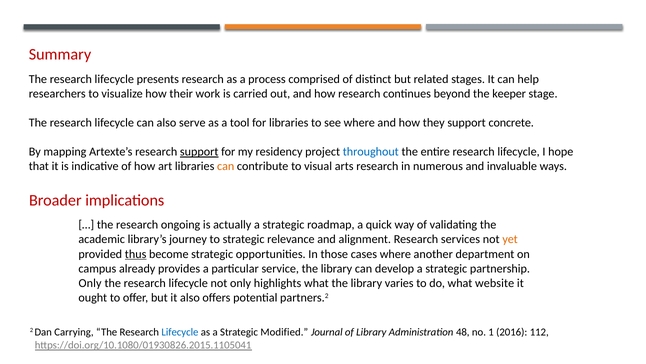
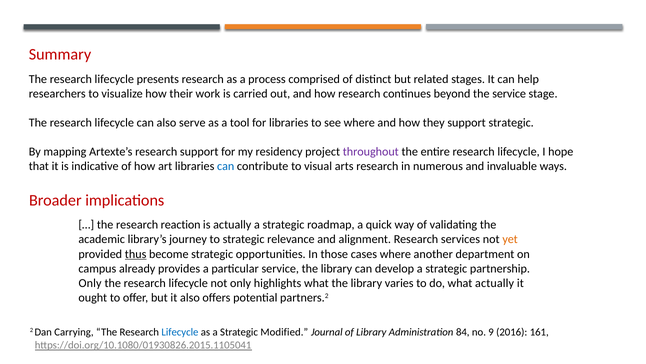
the keeper: keeper -> service
support concrete: concrete -> strategic
support at (199, 152) underline: present -> none
throughout colour: blue -> purple
can at (226, 166) colour: orange -> blue
ongoing: ongoing -> reaction
what website: website -> actually
48: 48 -> 84
1: 1 -> 9
112: 112 -> 161
